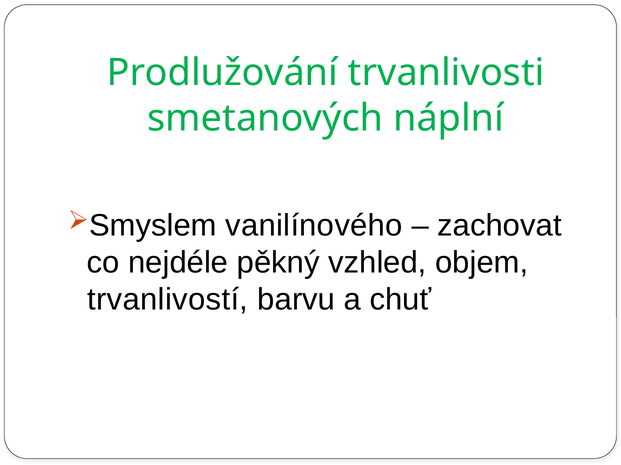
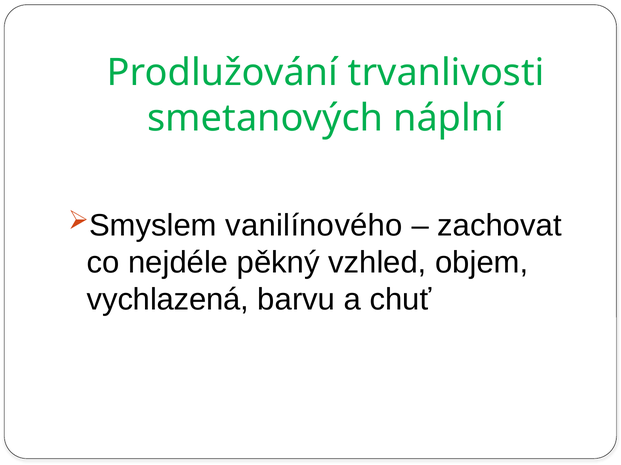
trvanlivostí: trvanlivostí -> vychlazená
